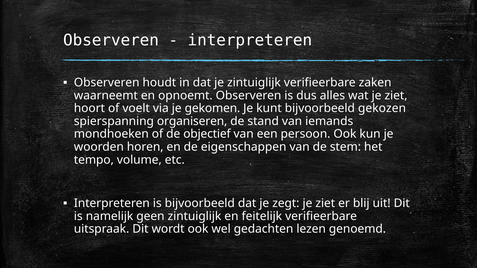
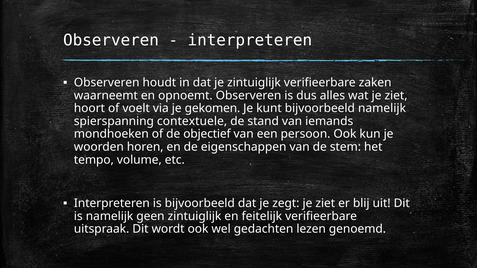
bijvoorbeeld gekozen: gekozen -> namelijk
organiseren: organiseren -> contextuele
